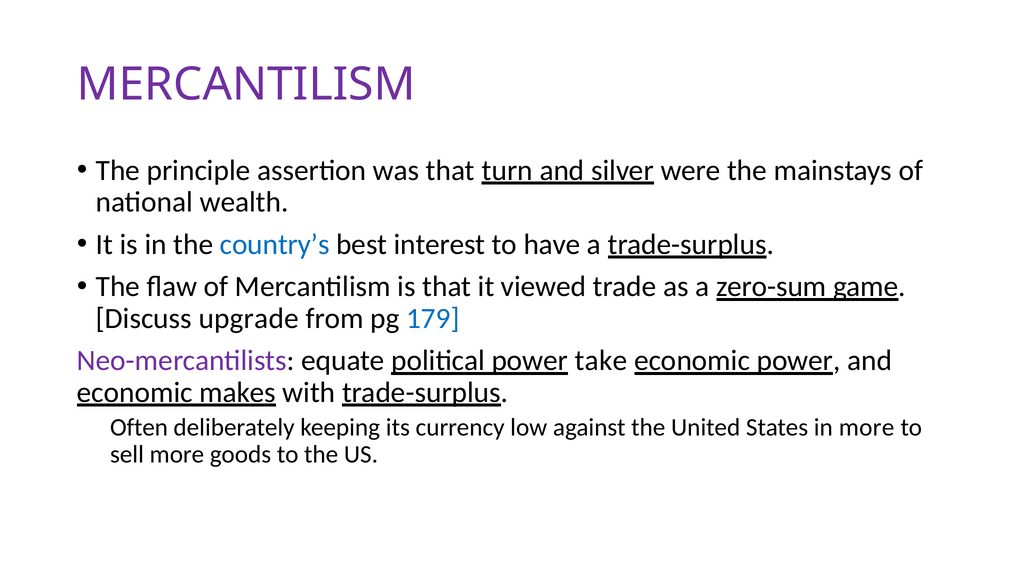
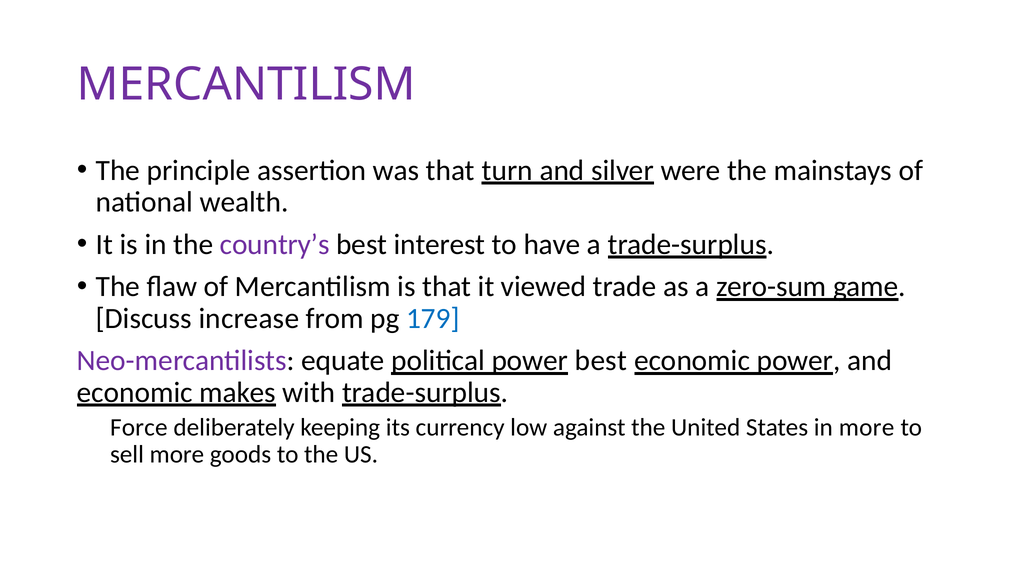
country’s colour: blue -> purple
upgrade: upgrade -> increase
power take: take -> best
Often: Often -> Force
